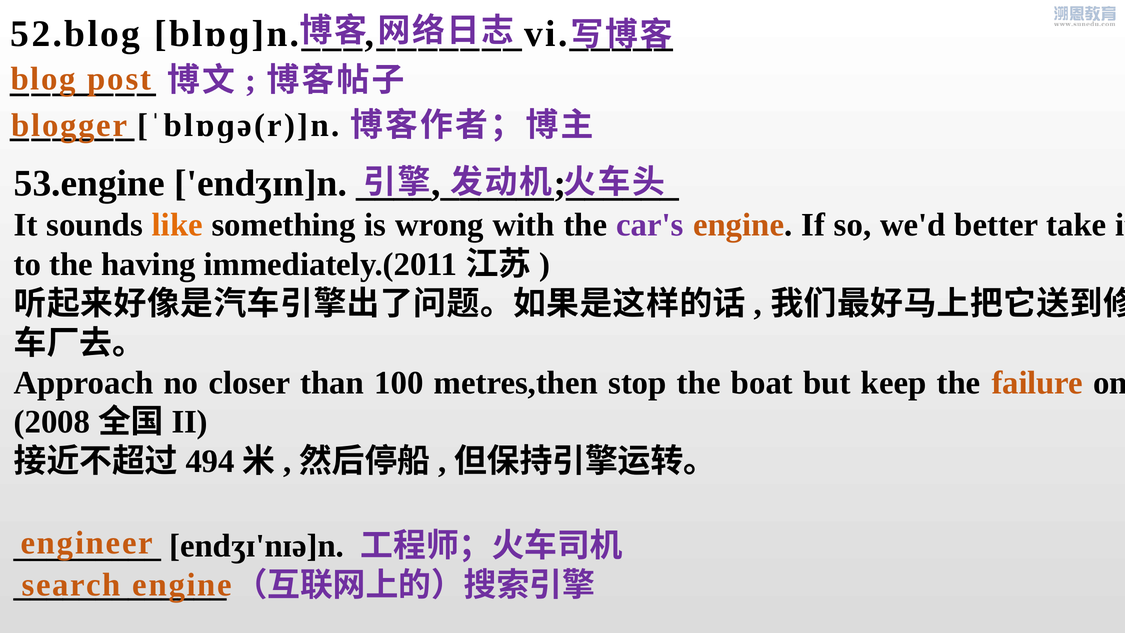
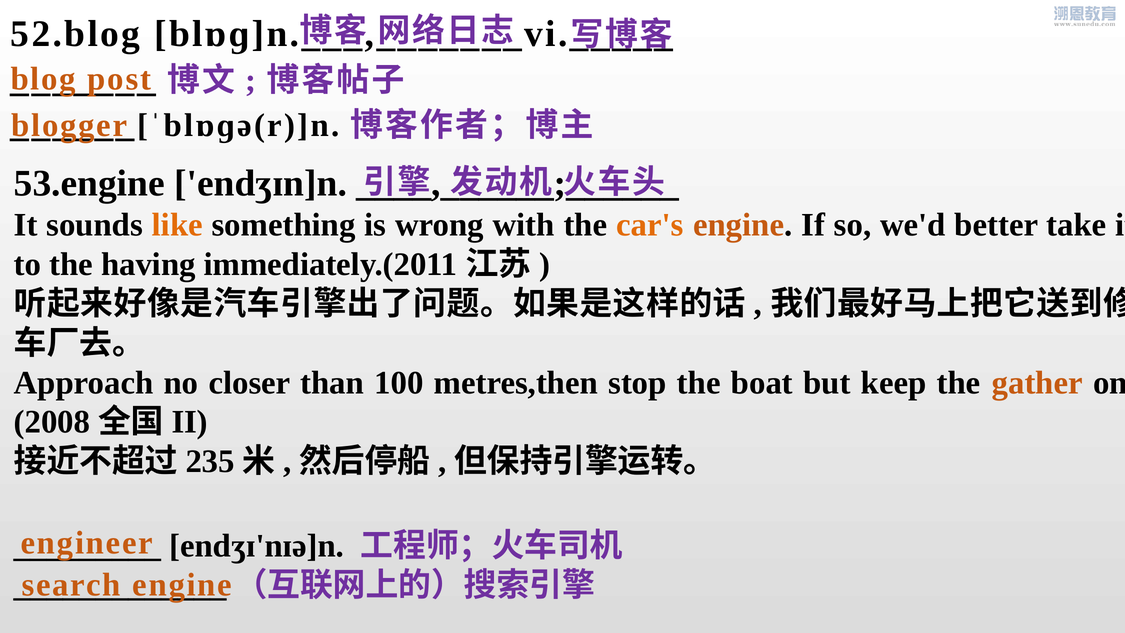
car's colour: purple -> orange
failure: failure -> gather
494: 494 -> 235
